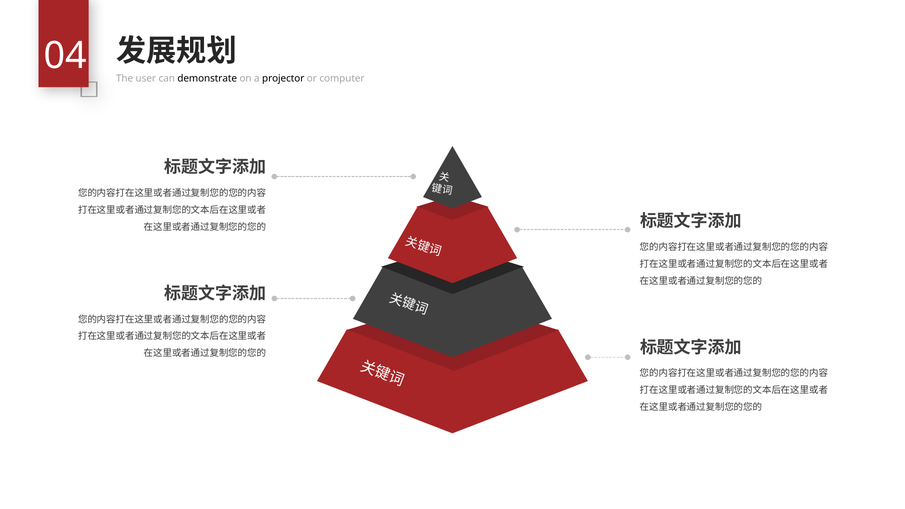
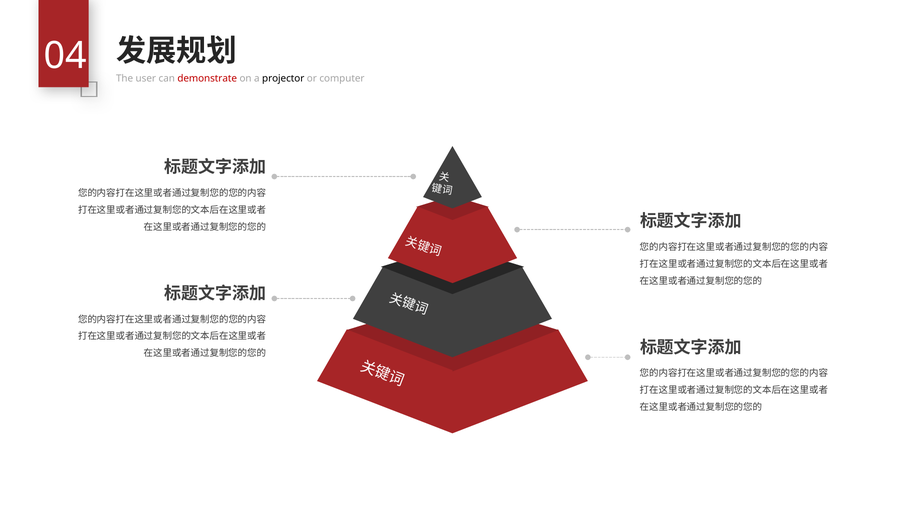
demonstrate colour: black -> red
